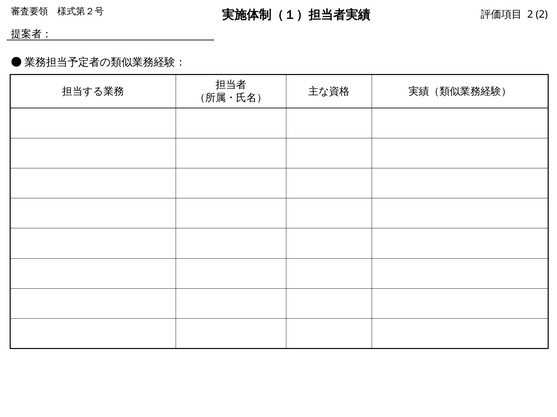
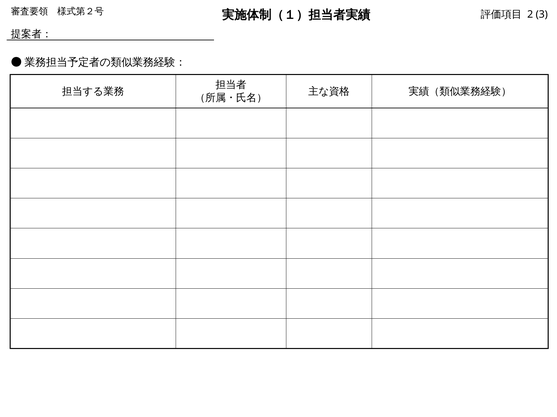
2 2: 2 -> 3
